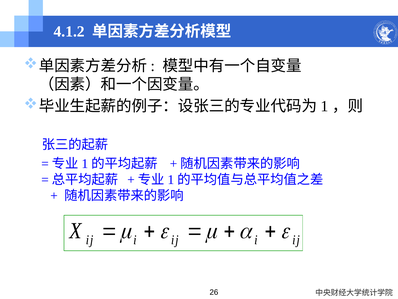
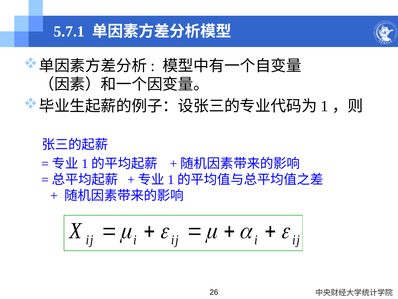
4.1.2: 4.1.2 -> 5.7.1
